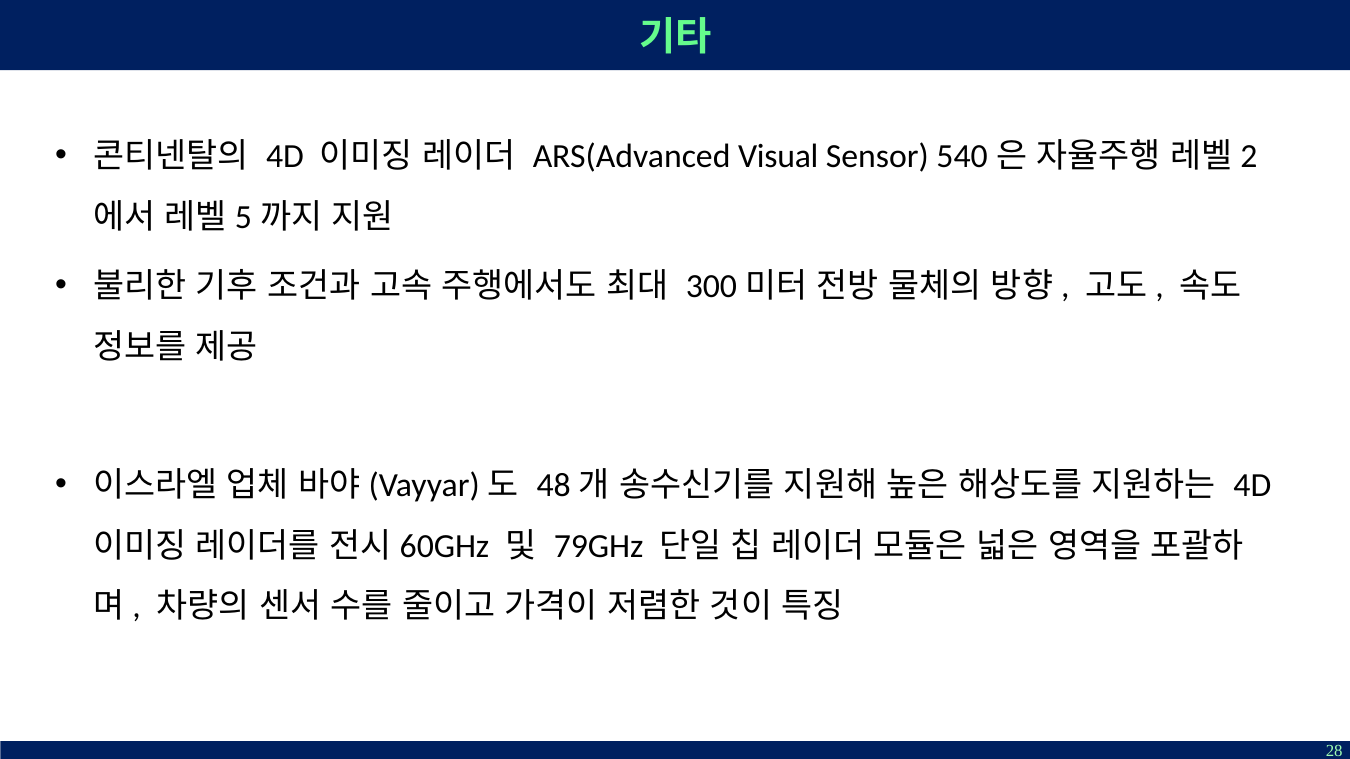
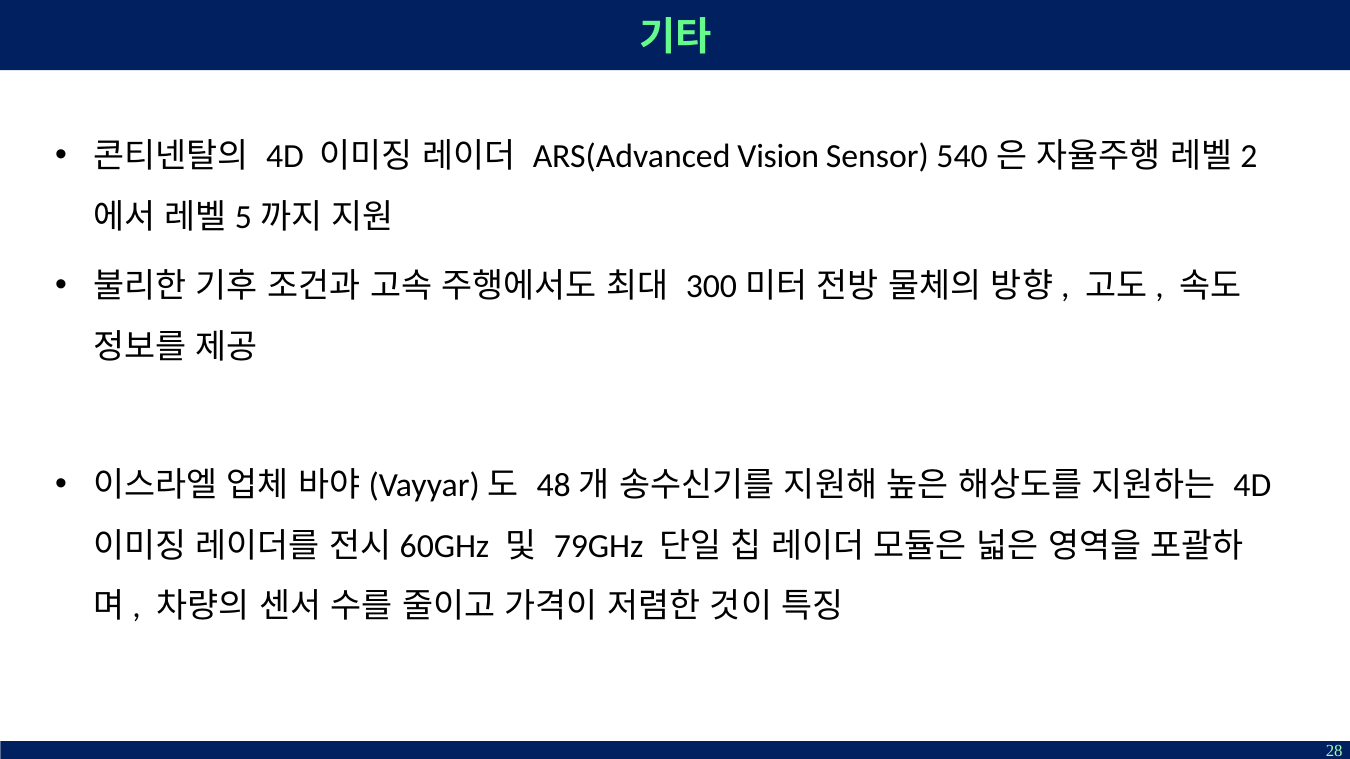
Visual: Visual -> Vision
